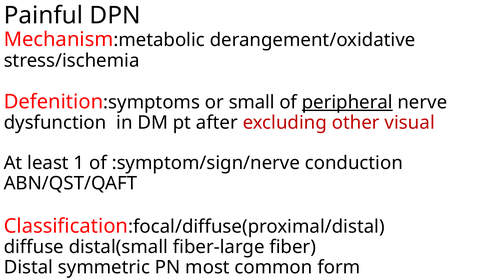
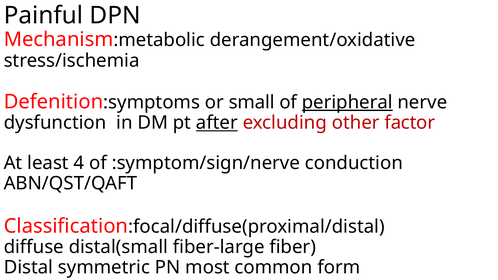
after underline: none -> present
visual: visual -> factor
1: 1 -> 4
